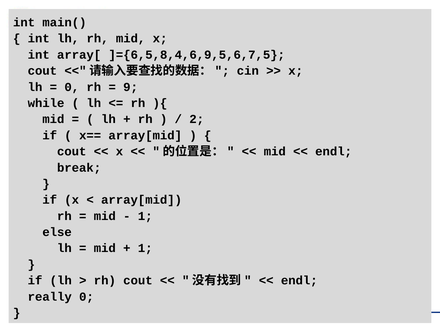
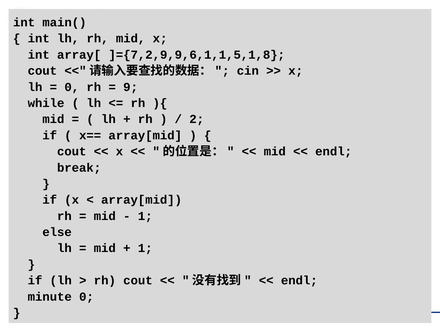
]={6,5,8,4,6,9,5,6,7,5: ]={6,5,8,4,6,9,5,6,7,5 -> ]={7,2,9,9,6,1,1,5,1,8
really: really -> minute
